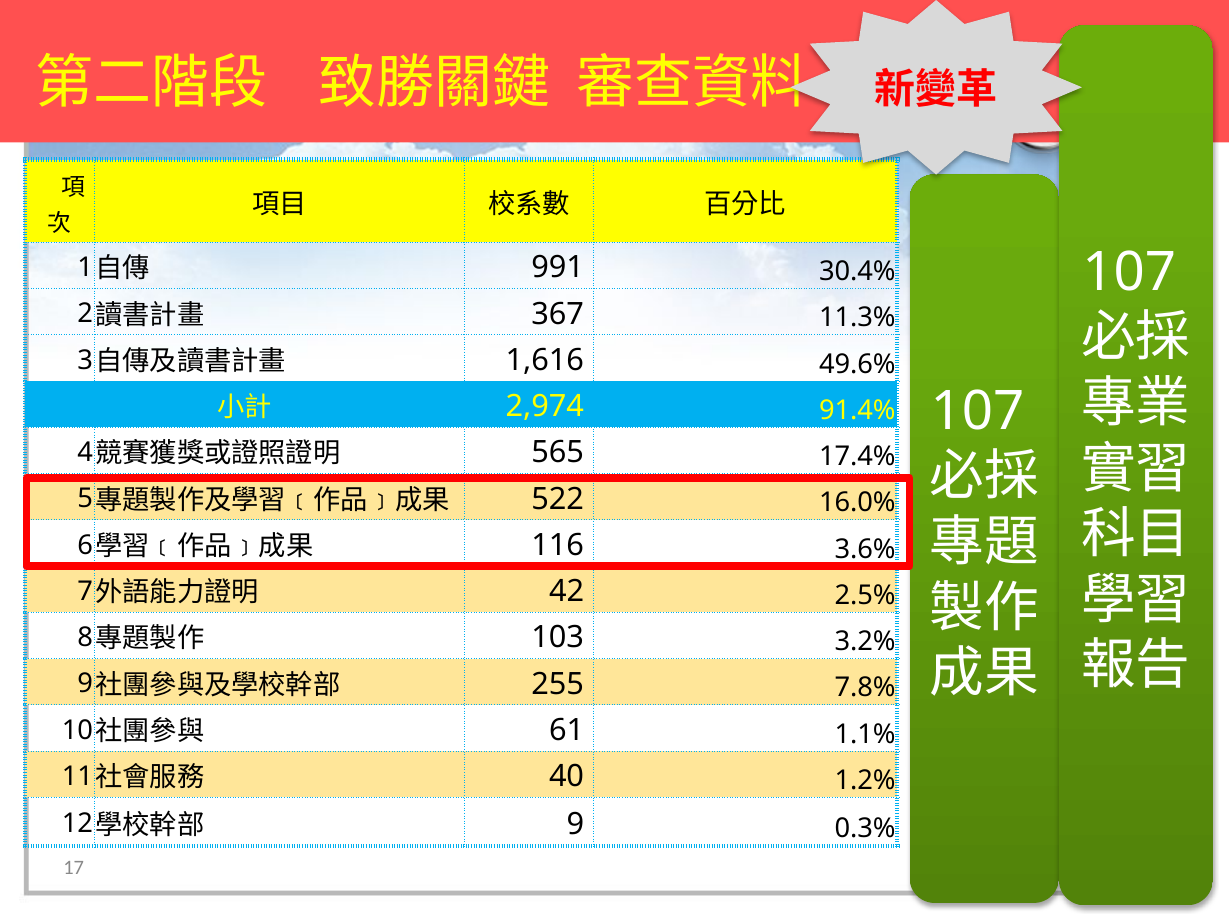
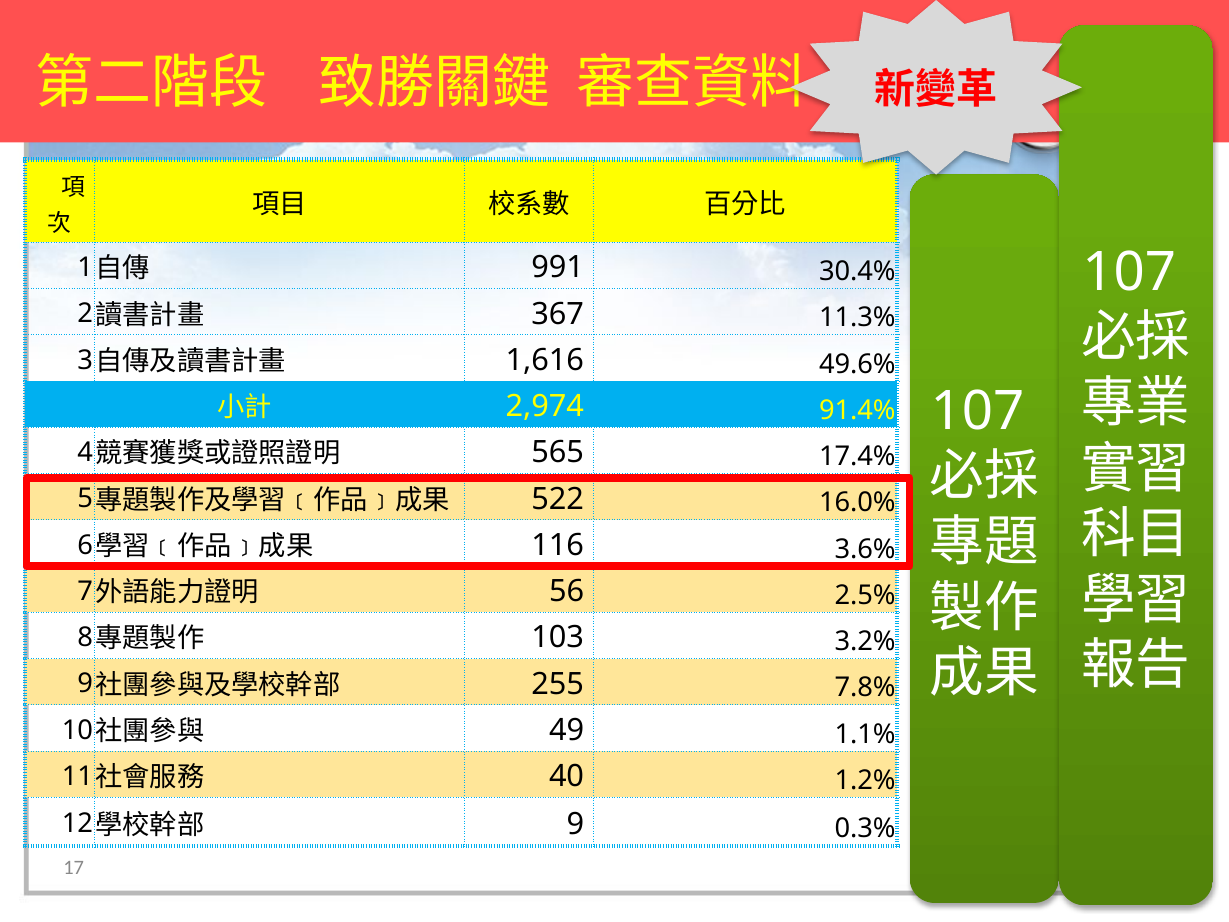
42: 42 -> 56
61: 61 -> 49
